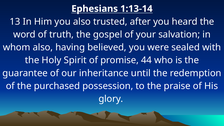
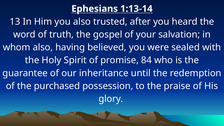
44: 44 -> 84
